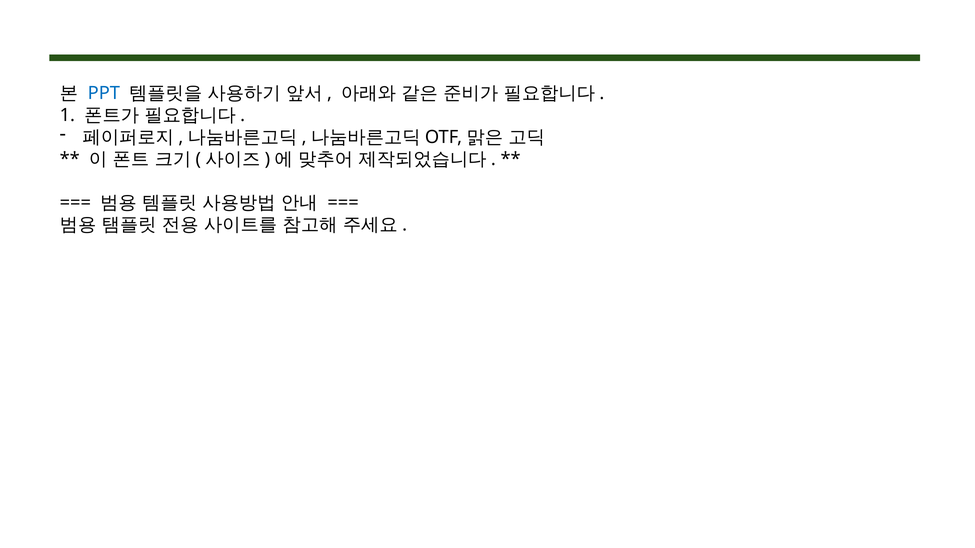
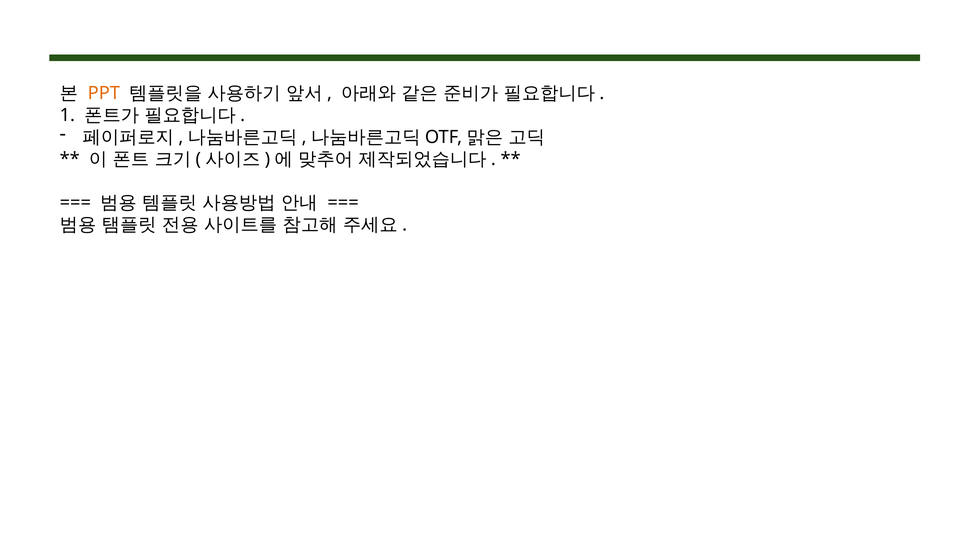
PPT colour: blue -> orange
